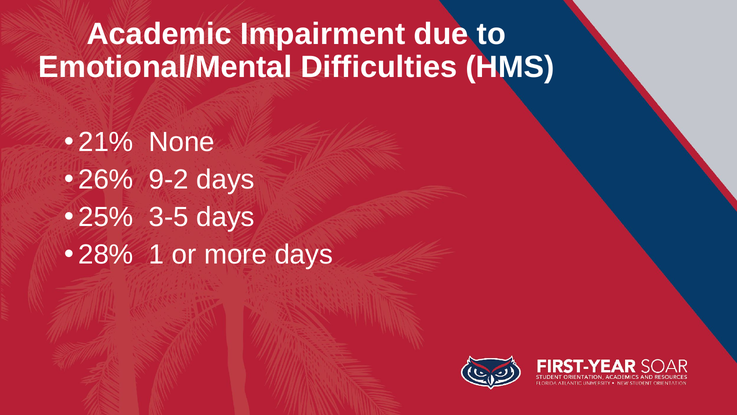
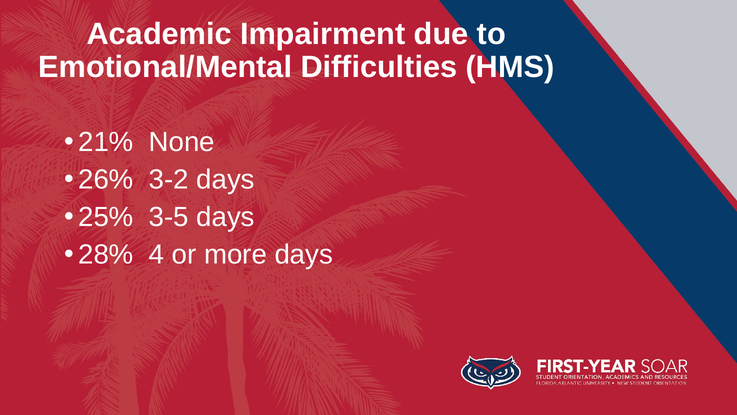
9-2: 9-2 -> 3-2
1: 1 -> 4
